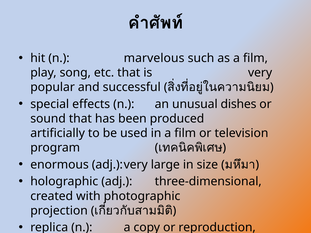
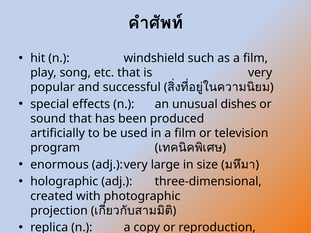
marvelous: marvelous -> windshield
